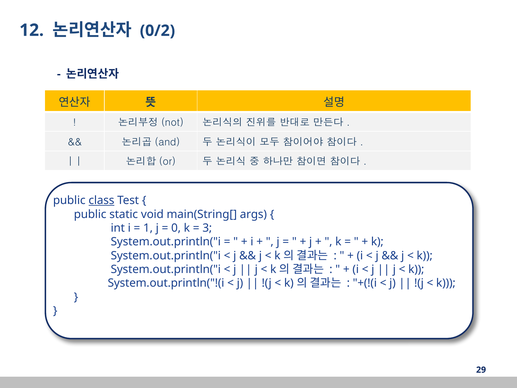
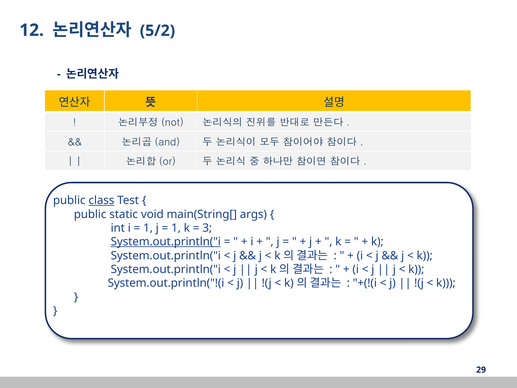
0/2: 0/2 -> 5/2
0 at (176, 228): 0 -> 1
System.out.println("i at (166, 242) underline: none -> present
